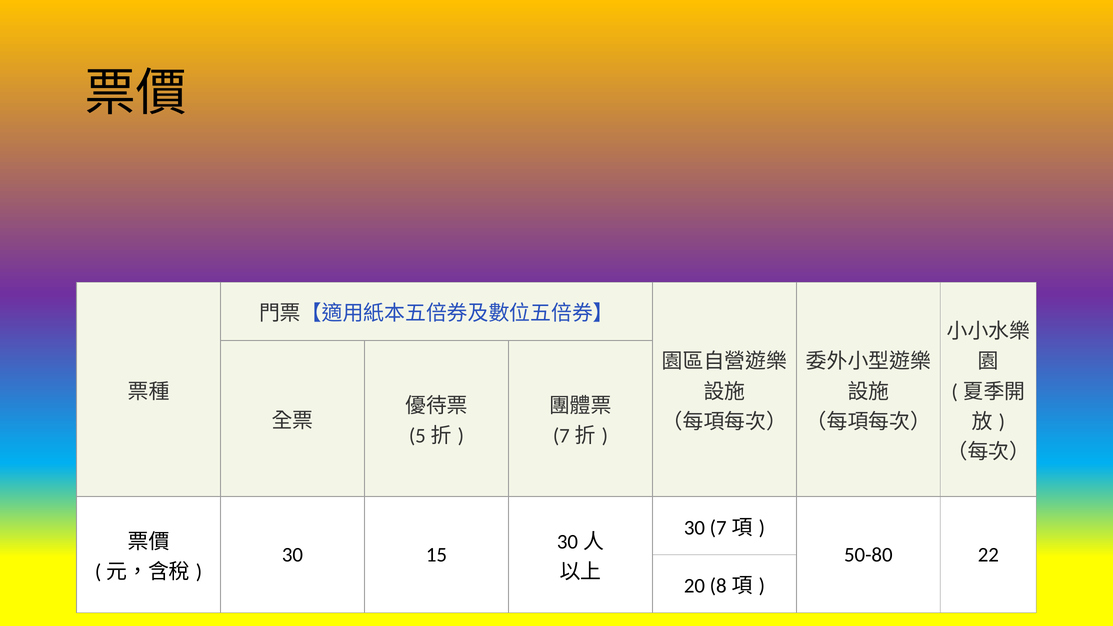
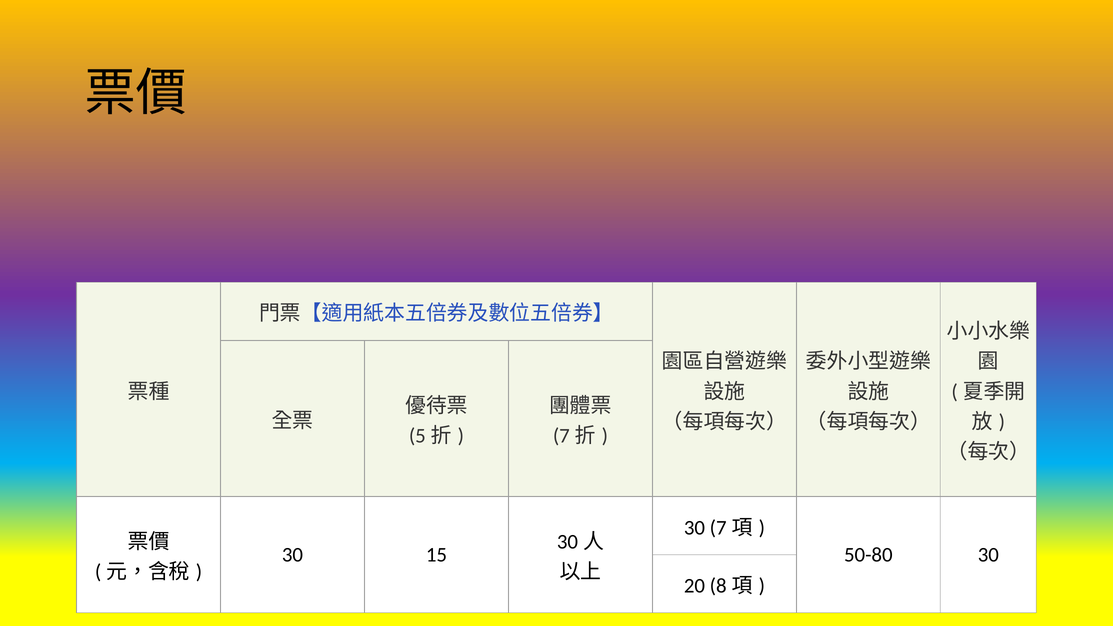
50-80 22: 22 -> 30
